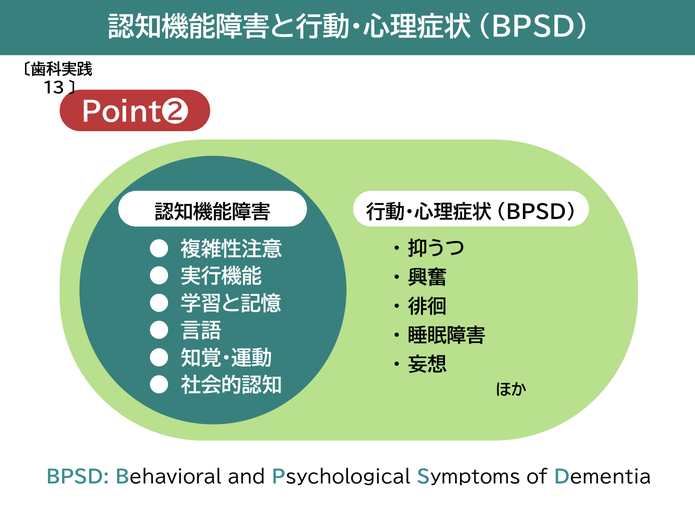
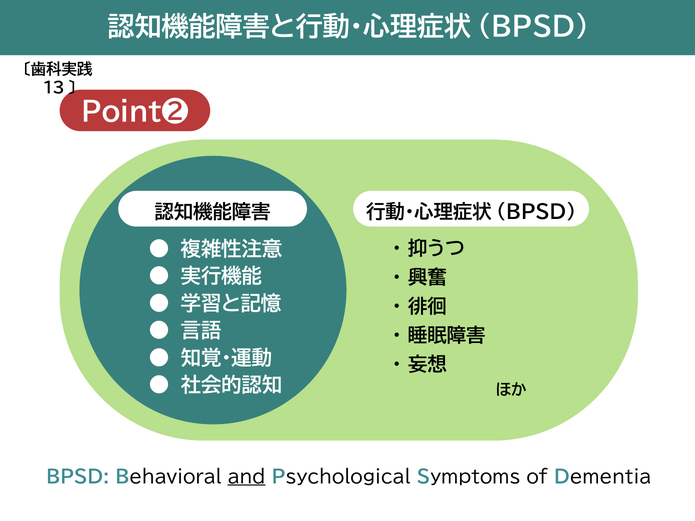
and underline: none -> present
